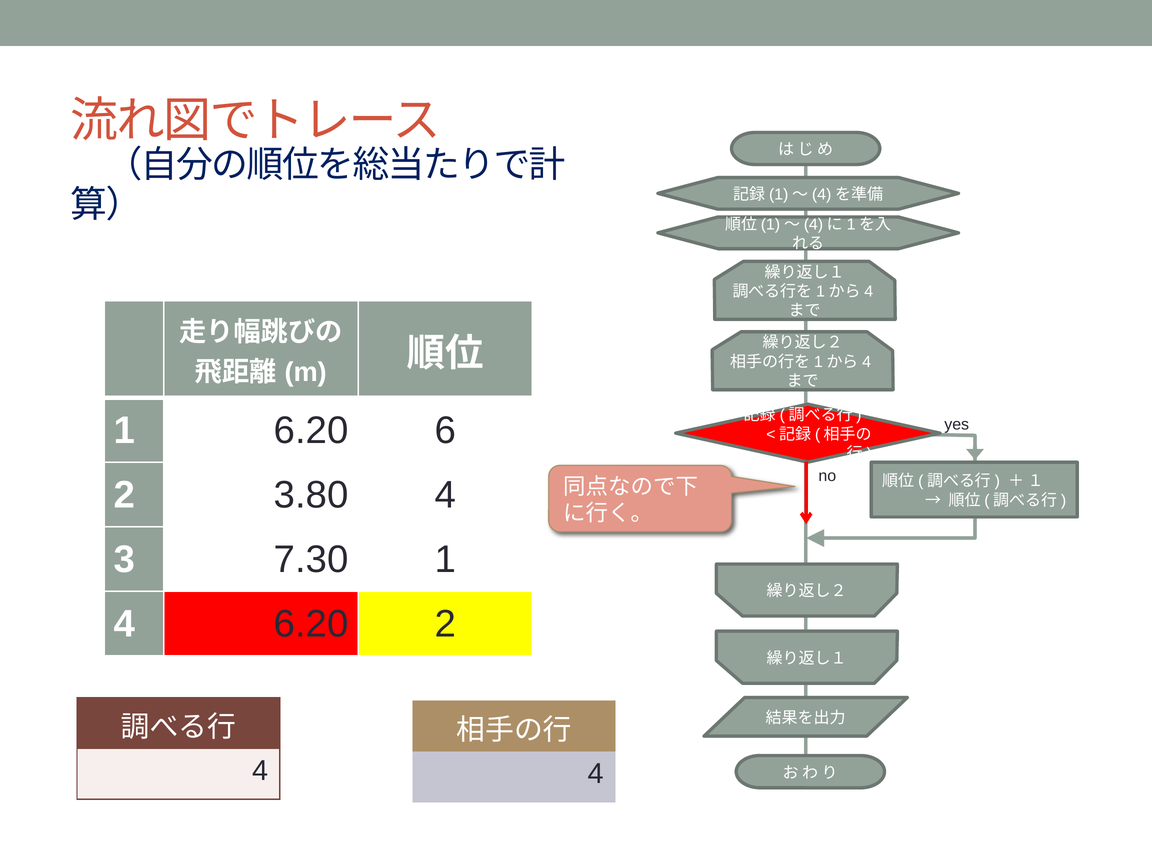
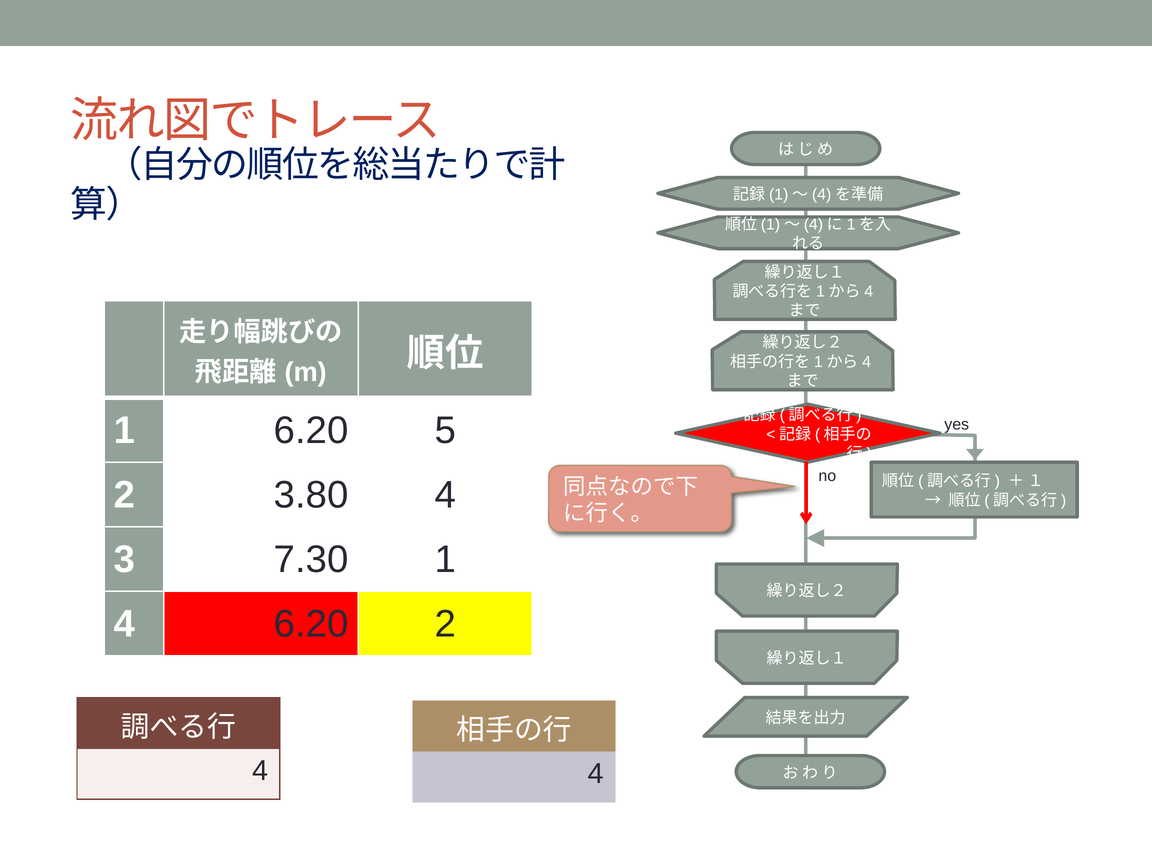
6: 6 -> 5
